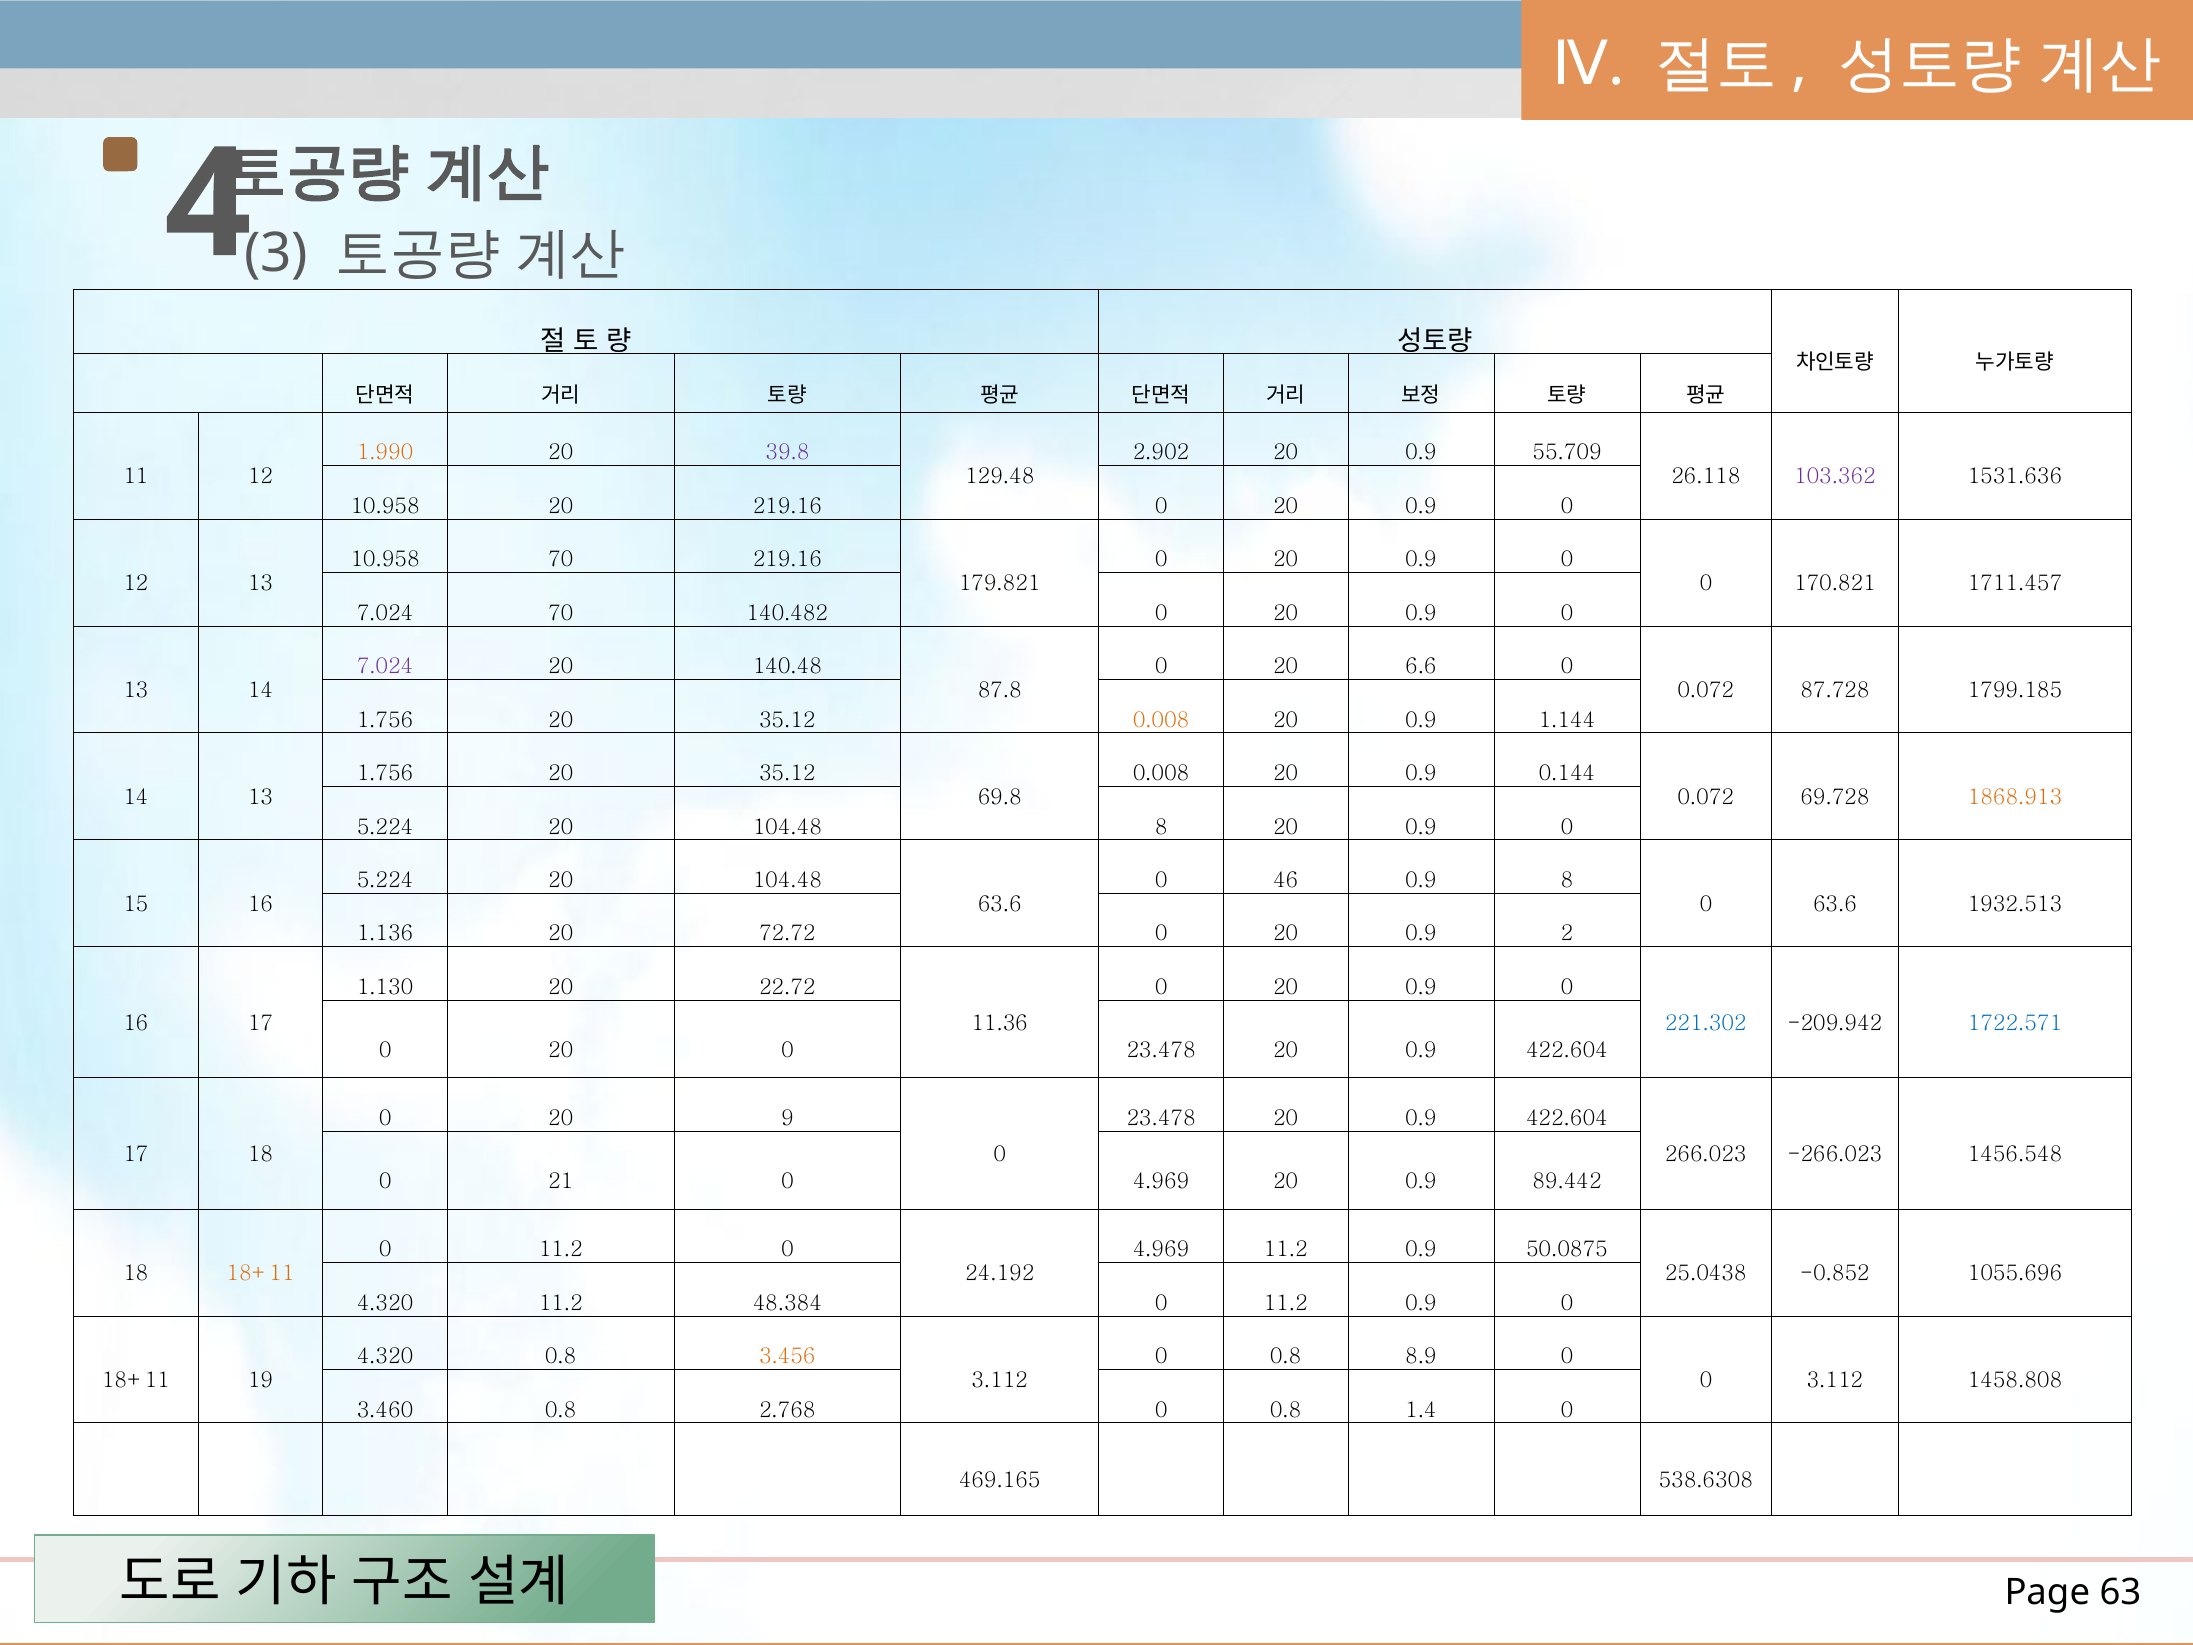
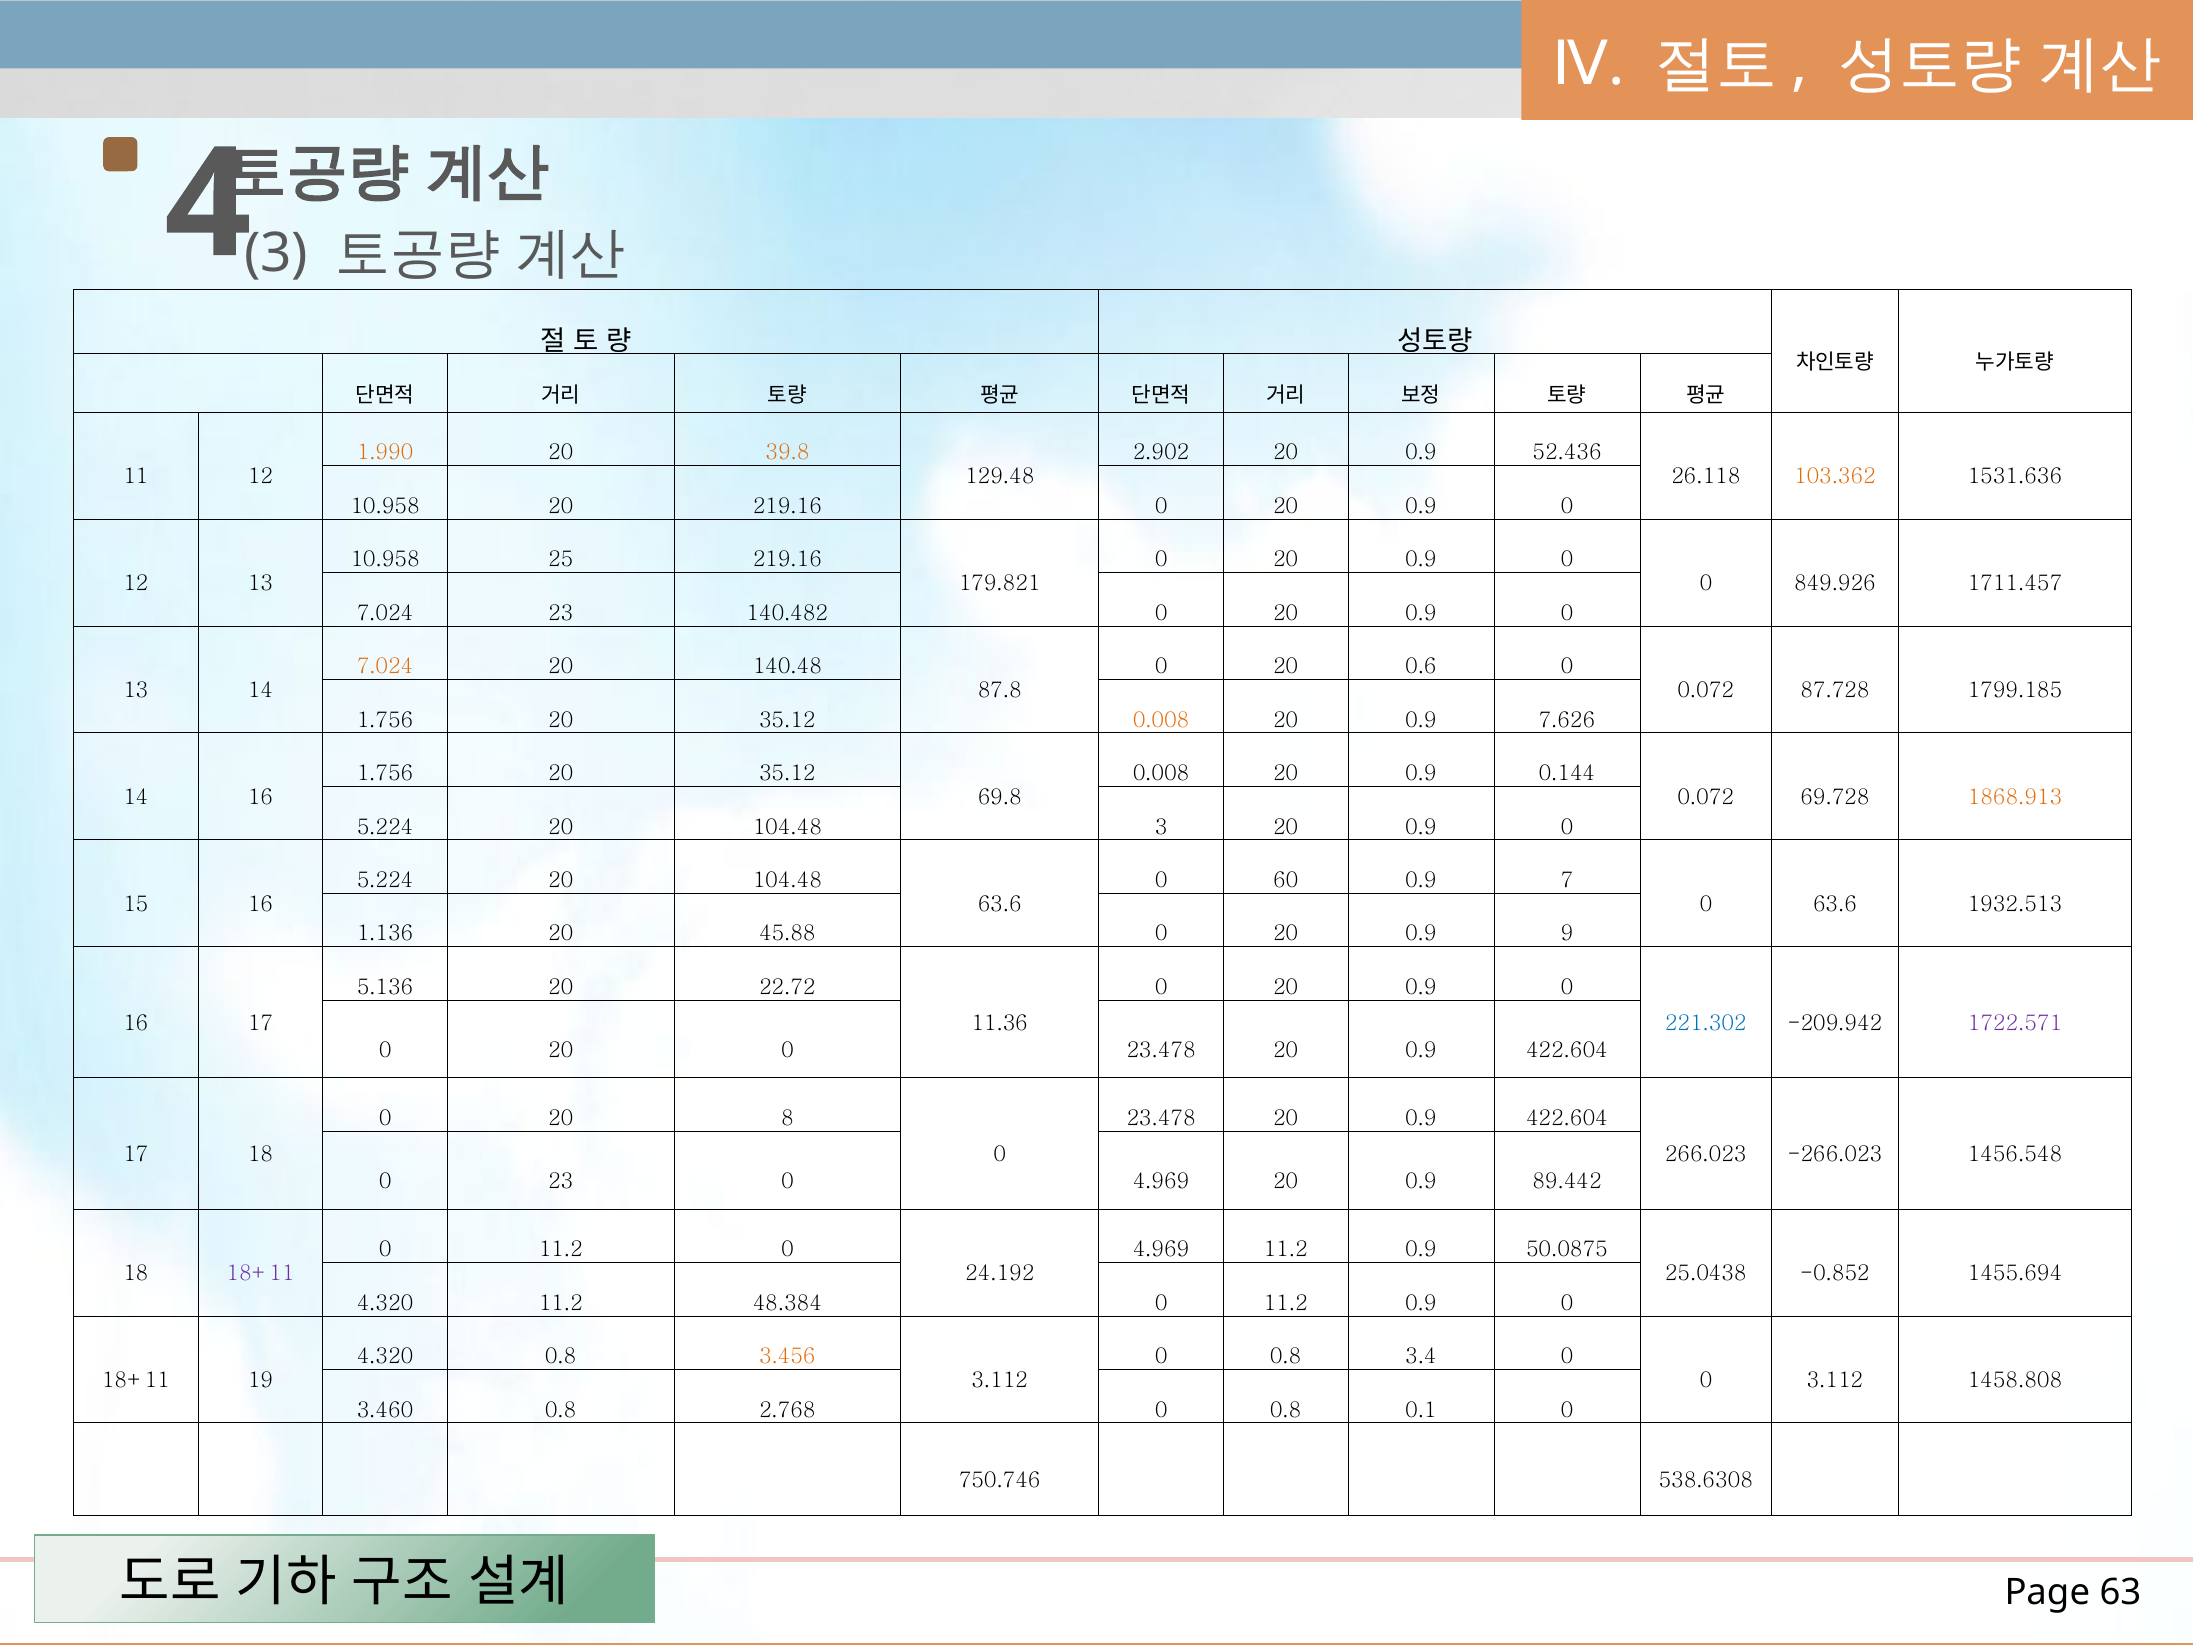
39.8 colour: purple -> orange
55.709: 55.709 -> 52.436
103.362 colour: purple -> orange
10.958 70: 70 -> 25
170.821: 170.821 -> 849.926
7.024 70: 70 -> 23
7.024 at (385, 667) colour: purple -> orange
6.6: 6.6 -> 0.6
1.144: 1.144 -> 7.626
14 13: 13 -> 16
104.48 8: 8 -> 3
46: 46 -> 60
0.9 8: 8 -> 7
72.72: 72.72 -> 45.88
2: 2 -> 9
1.130: 1.130 -> 5.136
1722.571 colour: blue -> purple
9: 9 -> 8
0 21: 21 -> 23
18+11 at (260, 1273) colour: orange -> purple
1055.696: 1055.696 -> 1455.694
8.9: 8.9 -> 3.4
1.4: 1.4 -> 0.1
469.165: 469.165 -> 750.746
